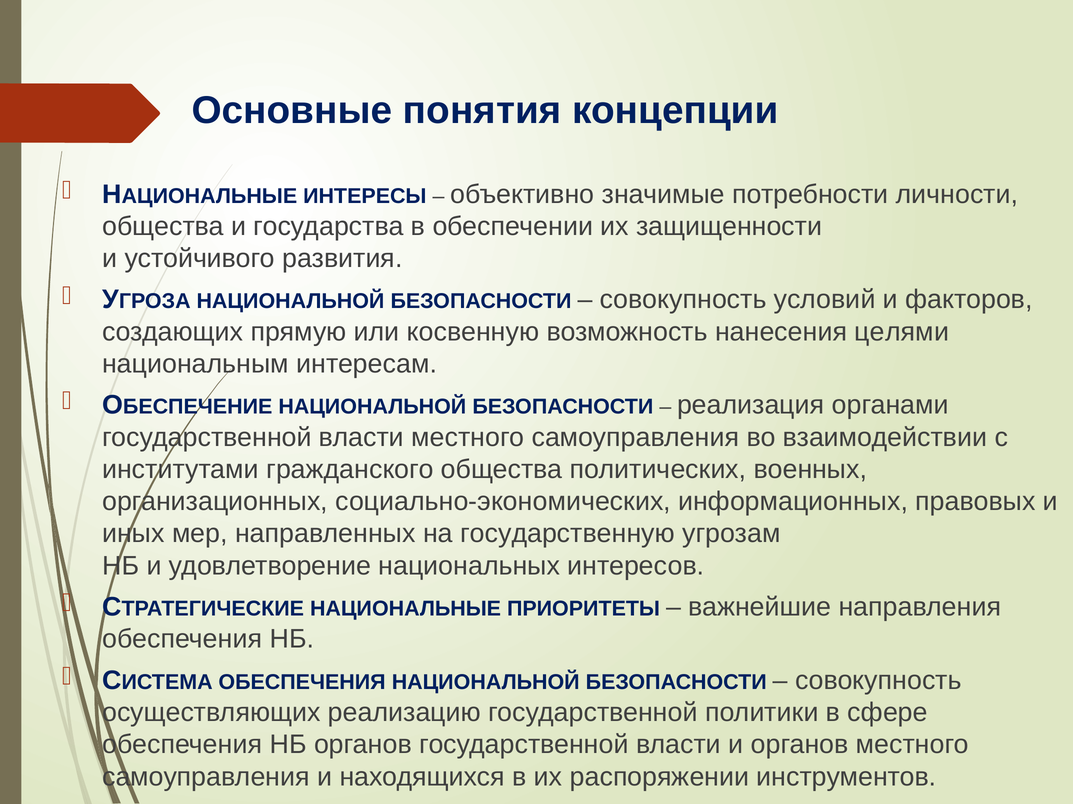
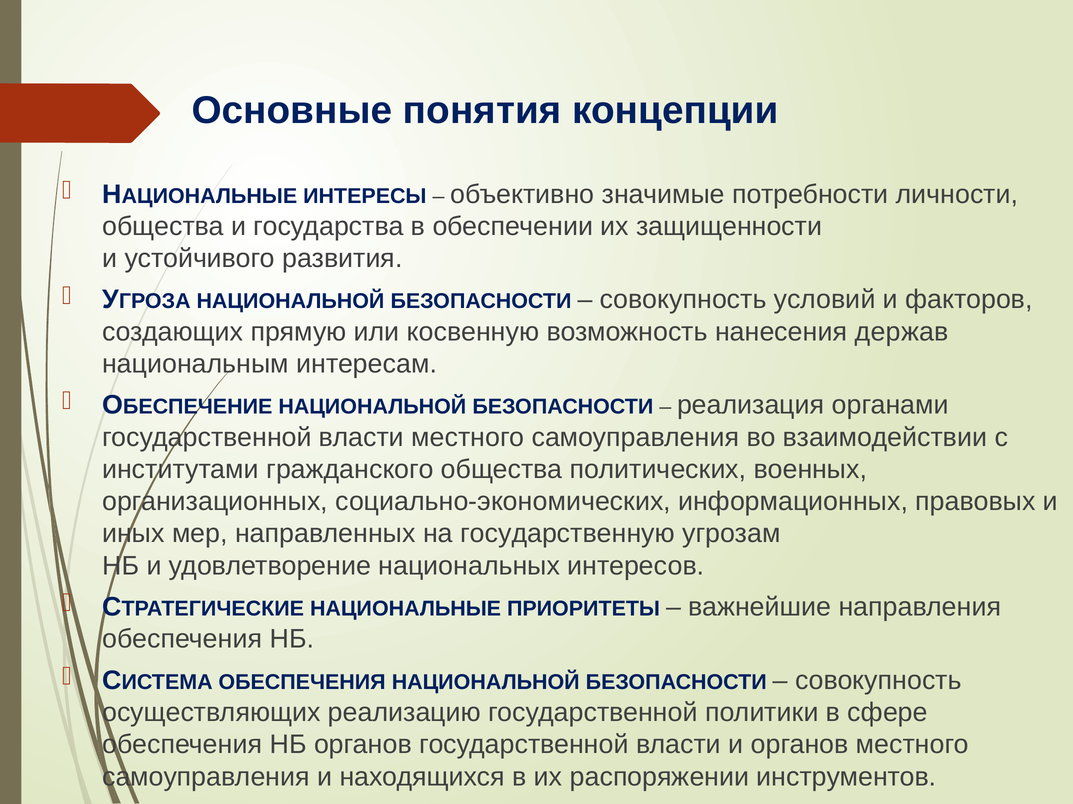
целями: целями -> держав
